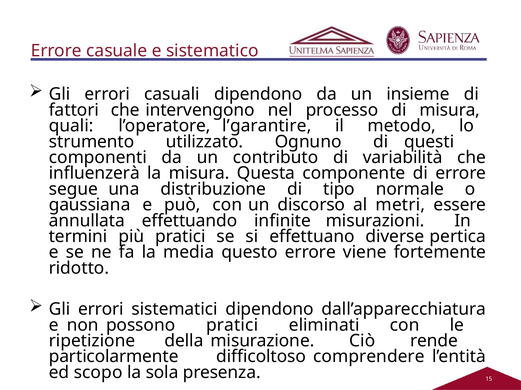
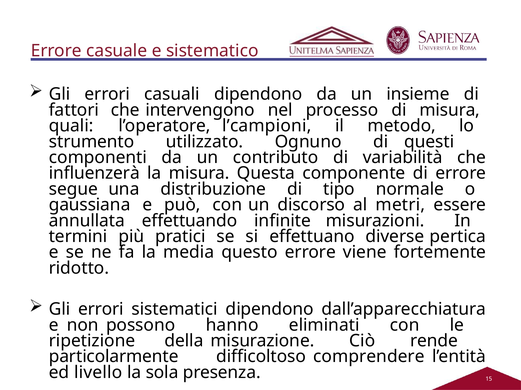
l’garantire: l’garantire -> l’campioni
possono pratici: pratici -> hanno
scopo: scopo -> livello
